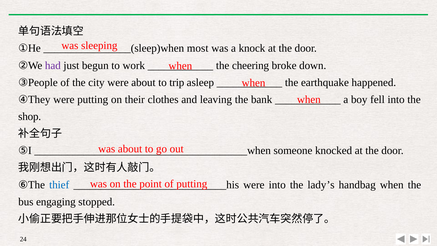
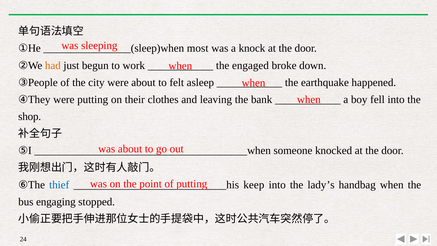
had colour: purple -> orange
cheering: cheering -> engaged
trip: trip -> felt
were at (254, 185): were -> keep
